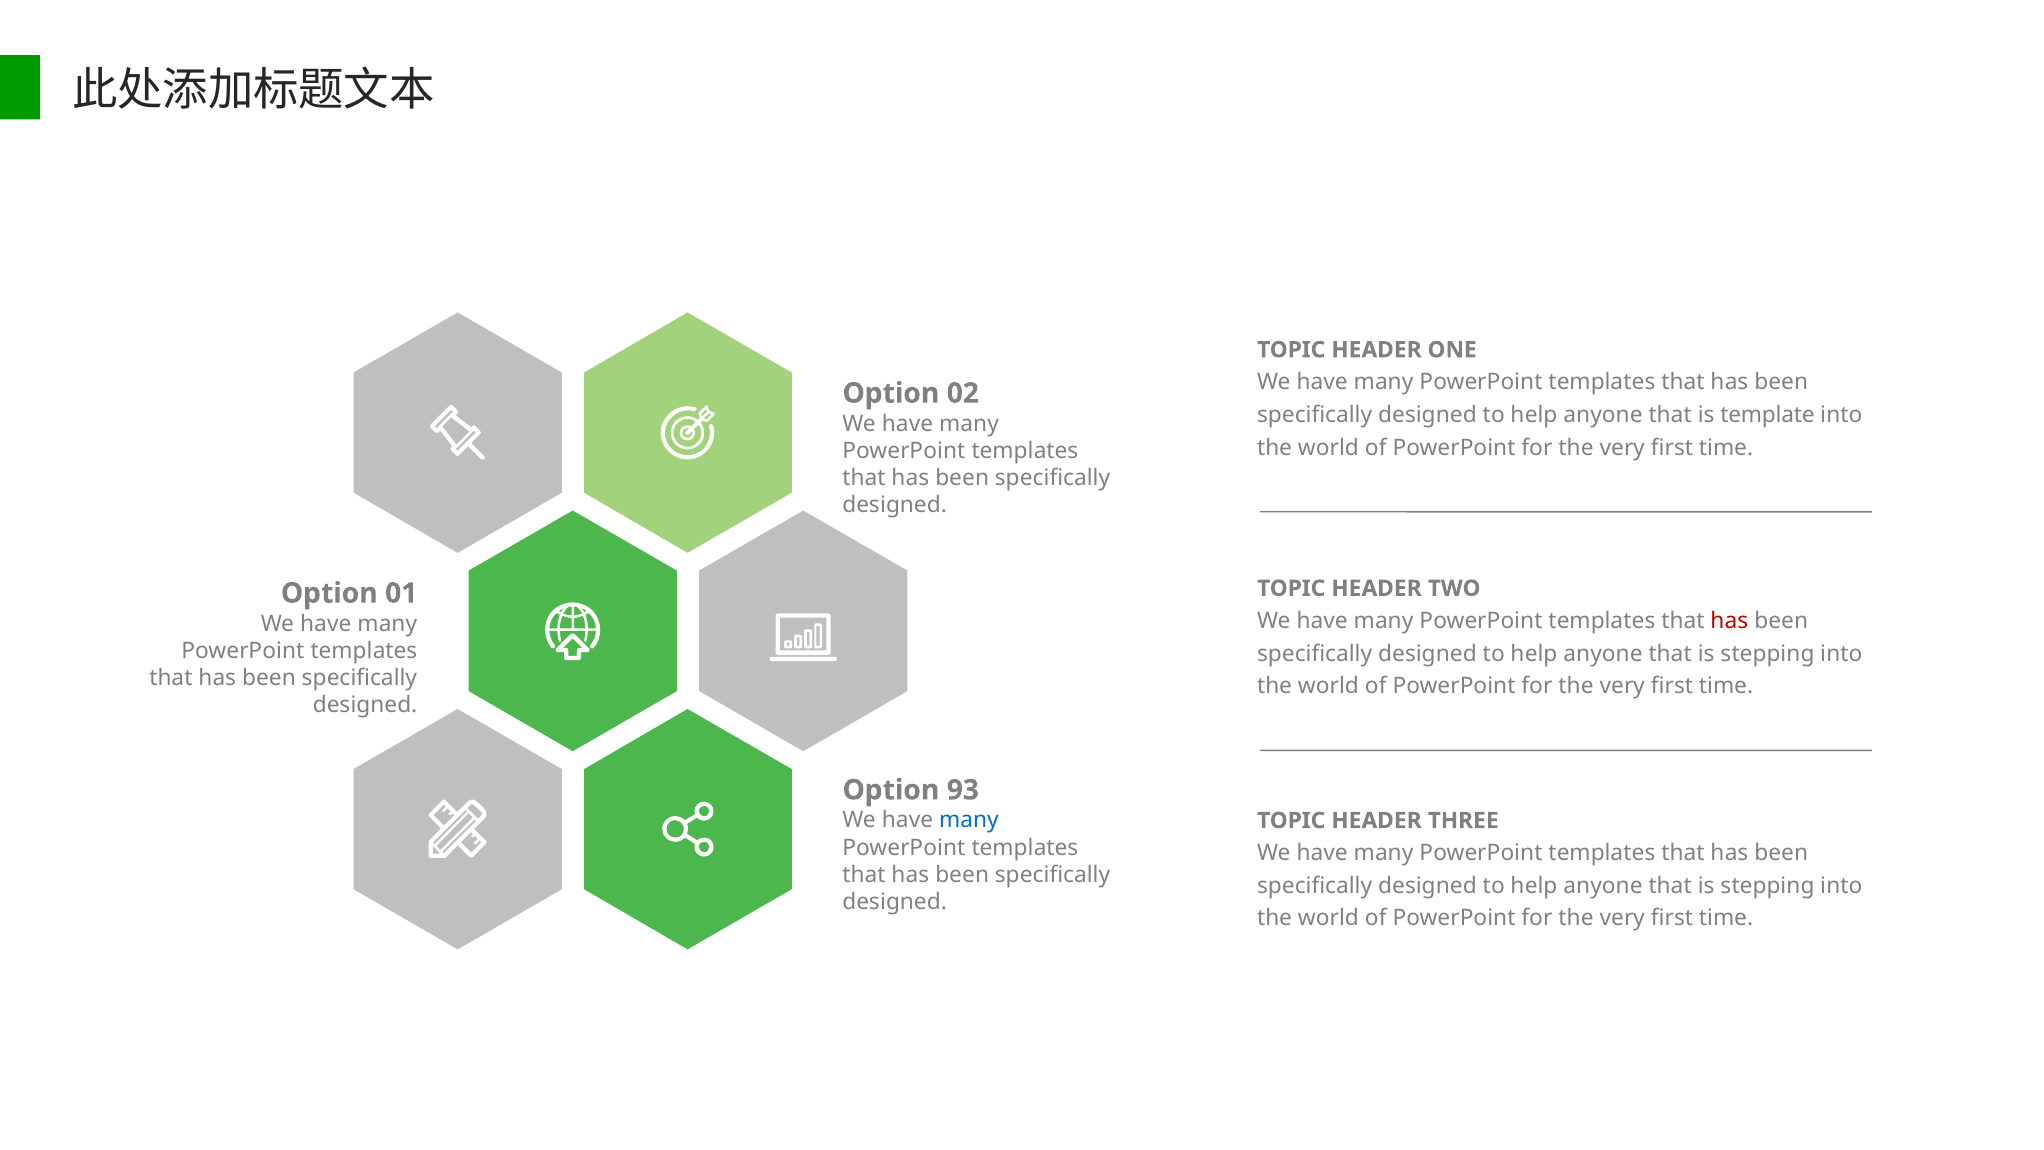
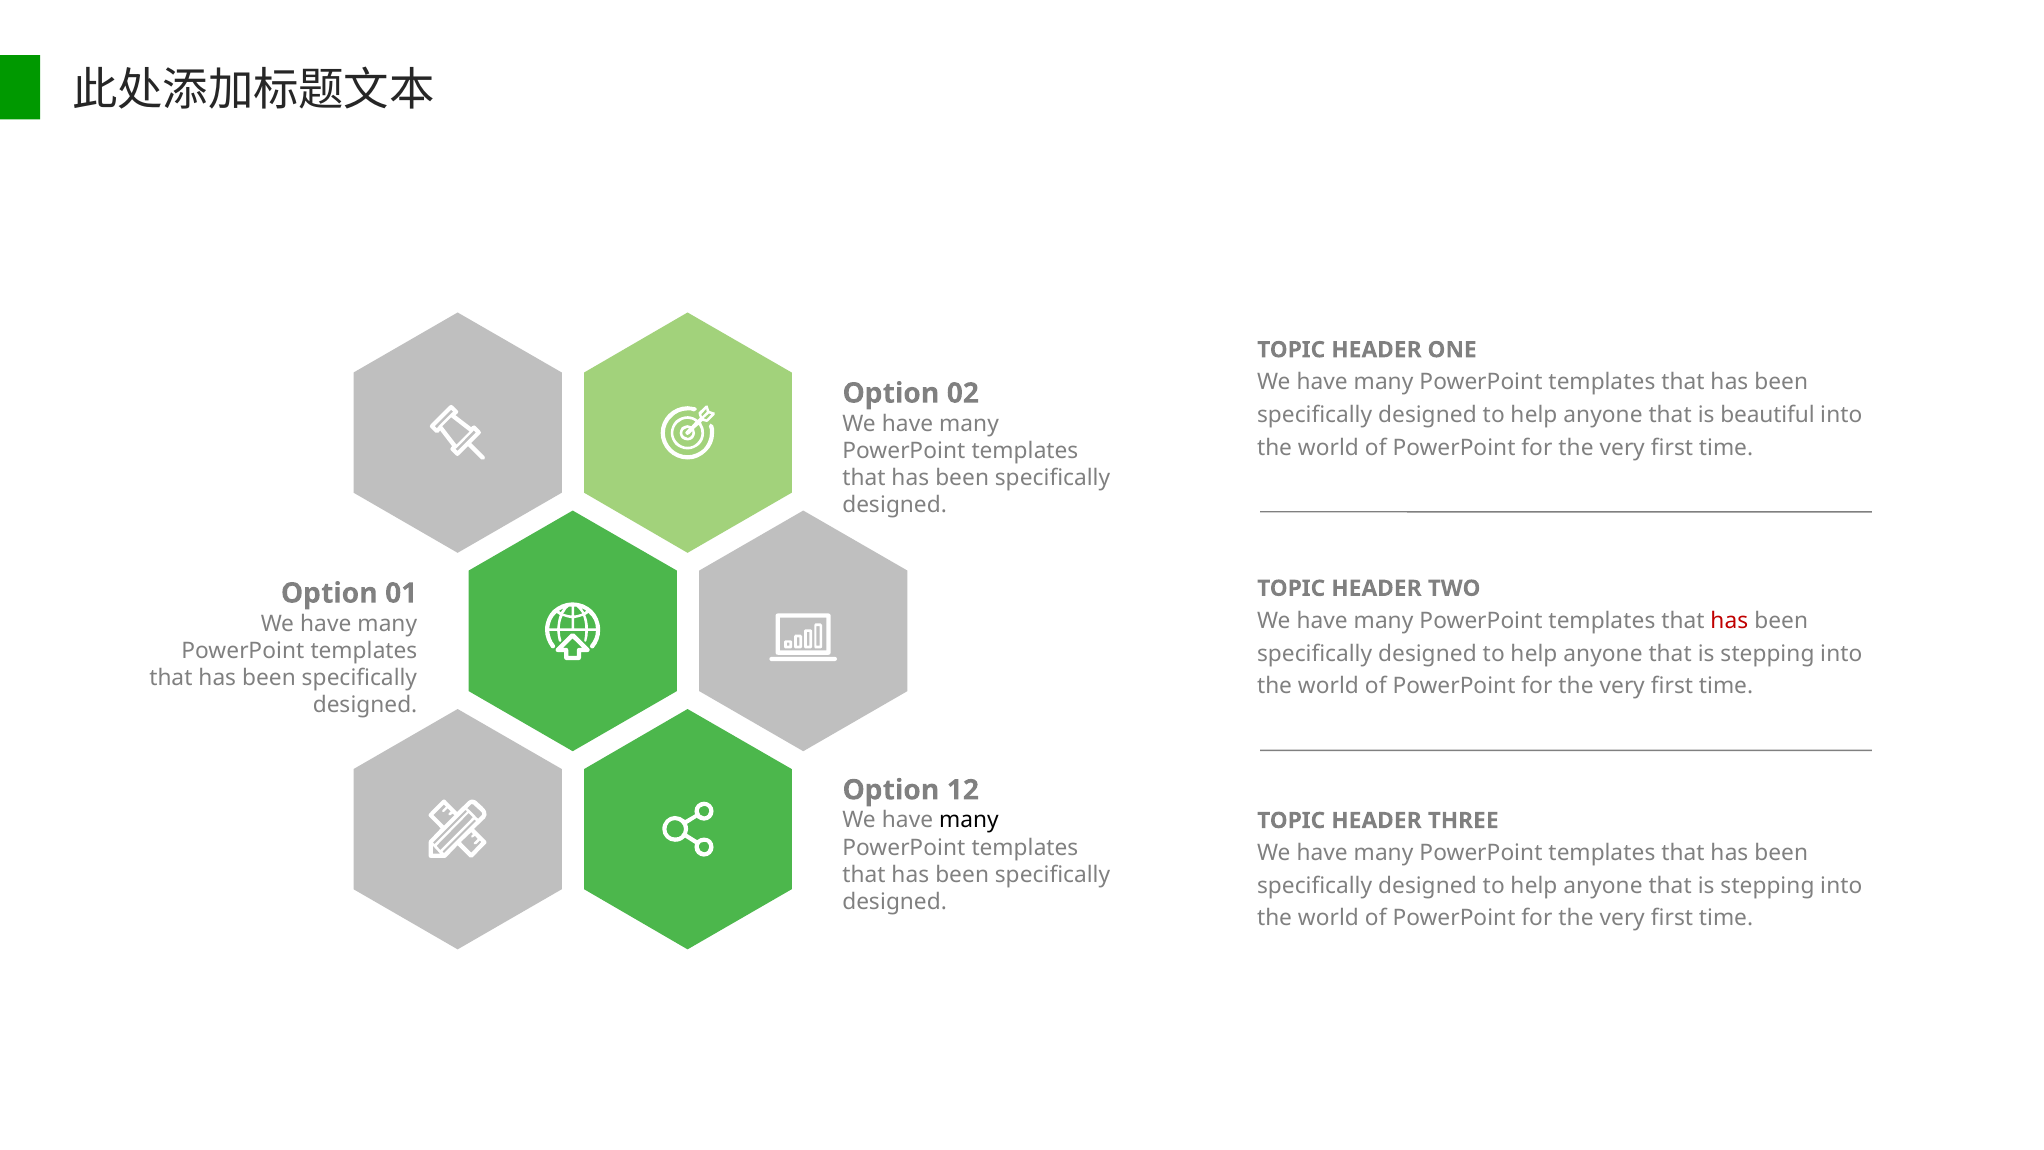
template: template -> beautiful
93: 93 -> 12
many at (969, 820) colour: blue -> black
